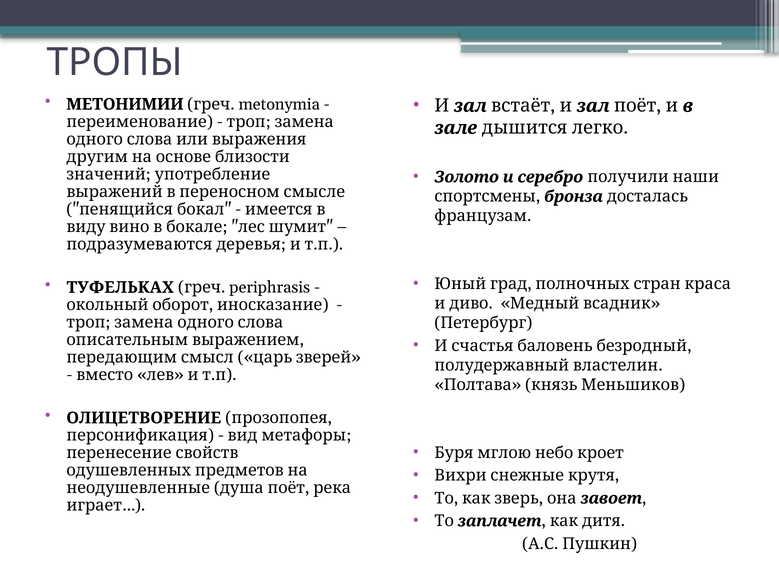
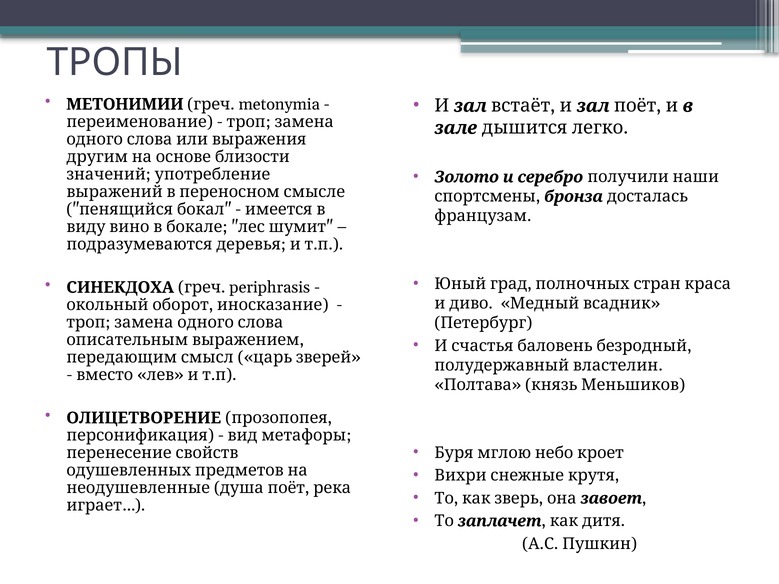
ТУФЕЛЬКАХ: ТУФЕЛЬКАХ -> СИНЕКДОХА
